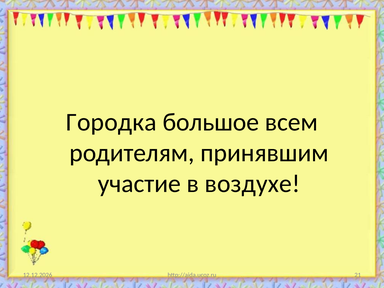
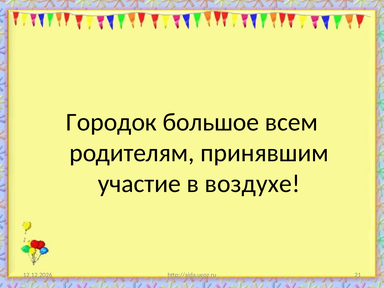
Городка: Городка -> Городок
